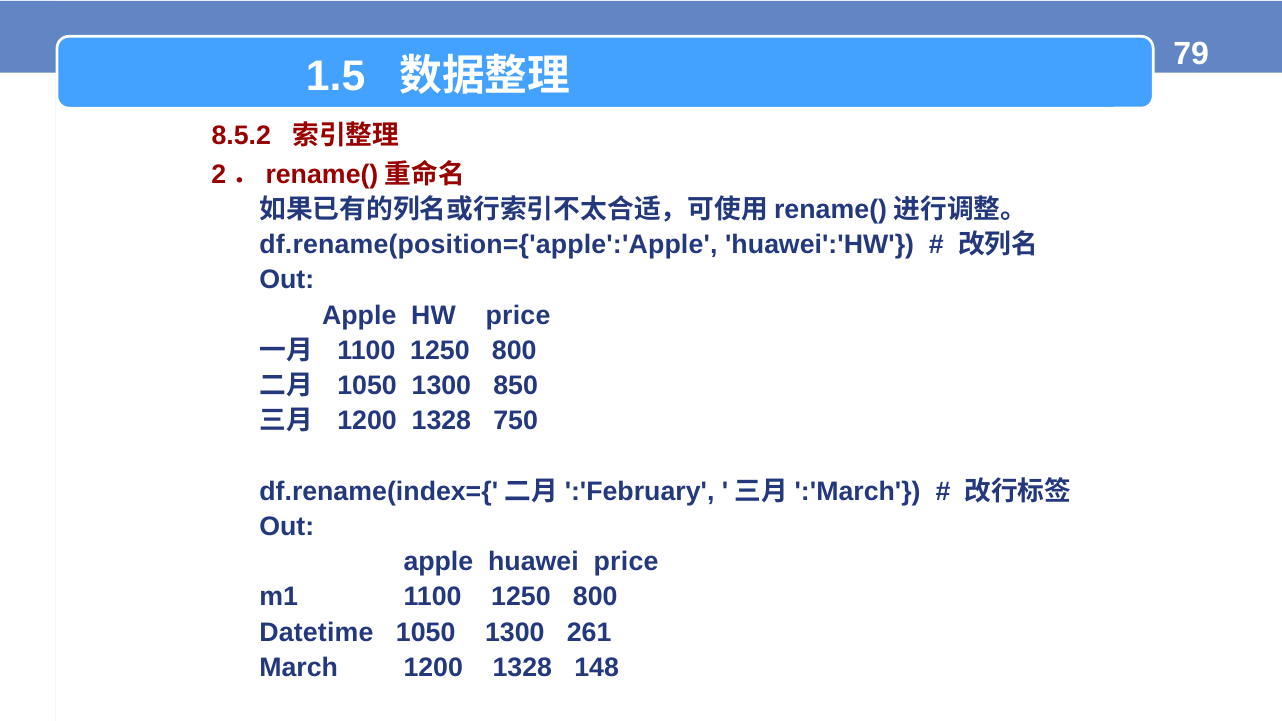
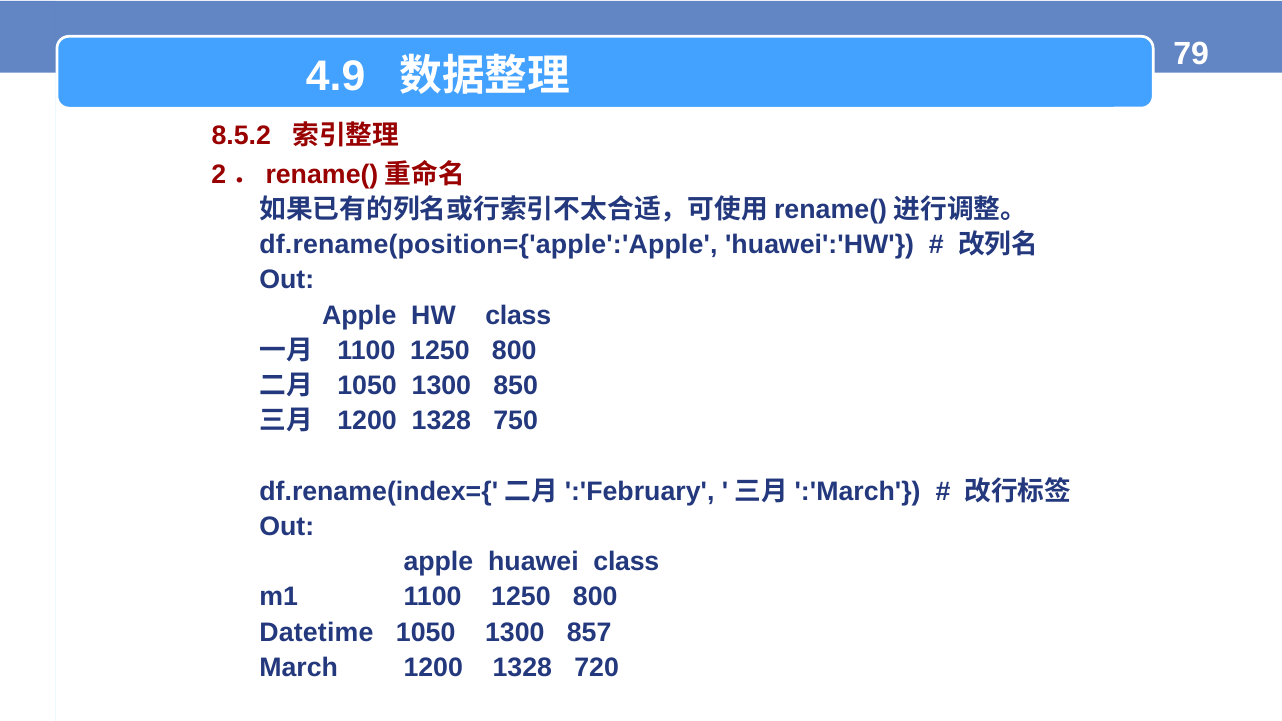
1.5: 1.5 -> 4.9
HW price: price -> class
huawei price: price -> class
261: 261 -> 857
148: 148 -> 720
